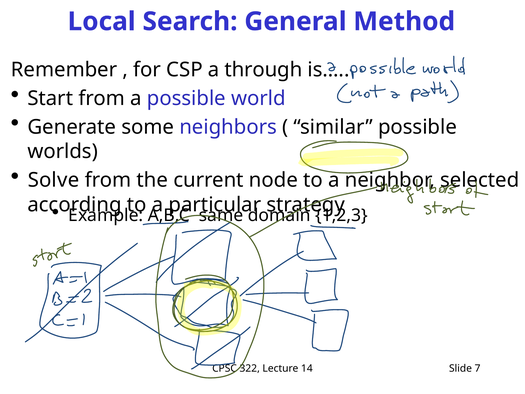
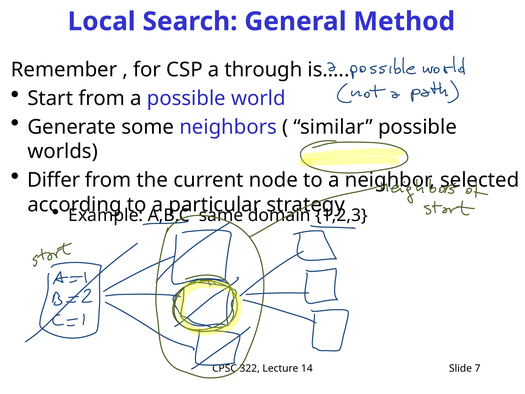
Solve: Solve -> Differ
